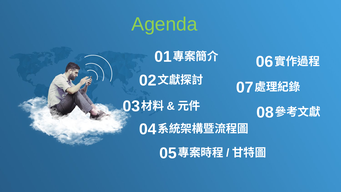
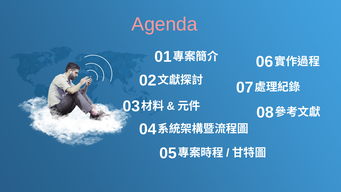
Agenda colour: light green -> pink
